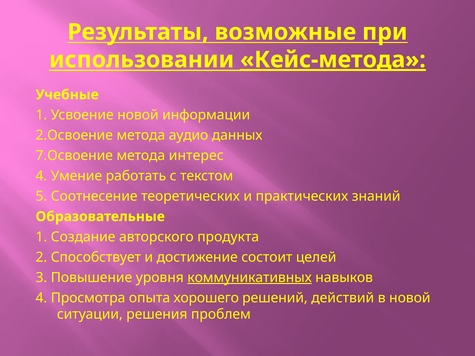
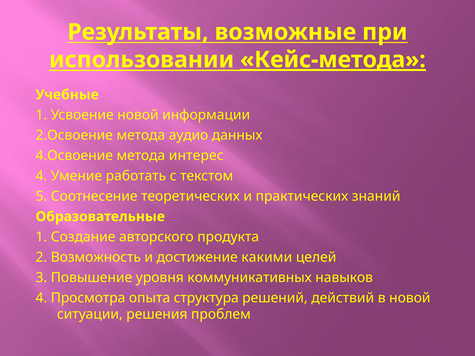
7.Освоение: 7.Освоение -> 4.Освоение
Способствует: Способствует -> Возможность
состоит: состоит -> какими
коммуникативных underline: present -> none
хорошего: хорошего -> структура
